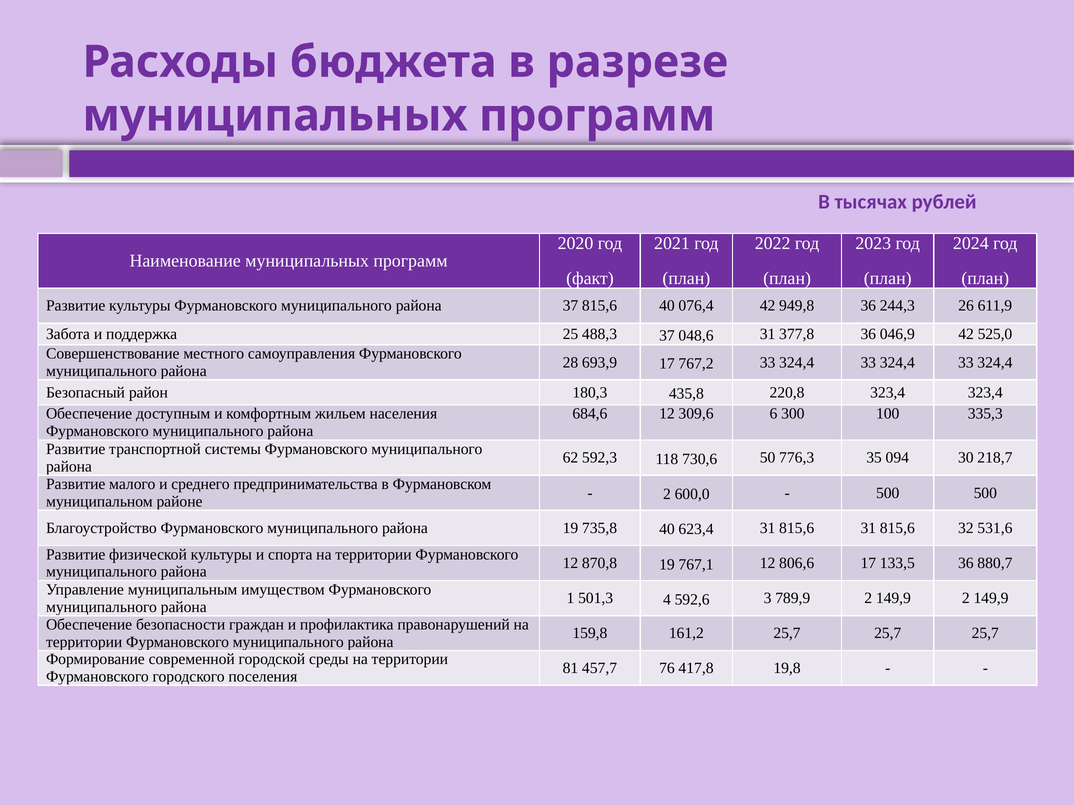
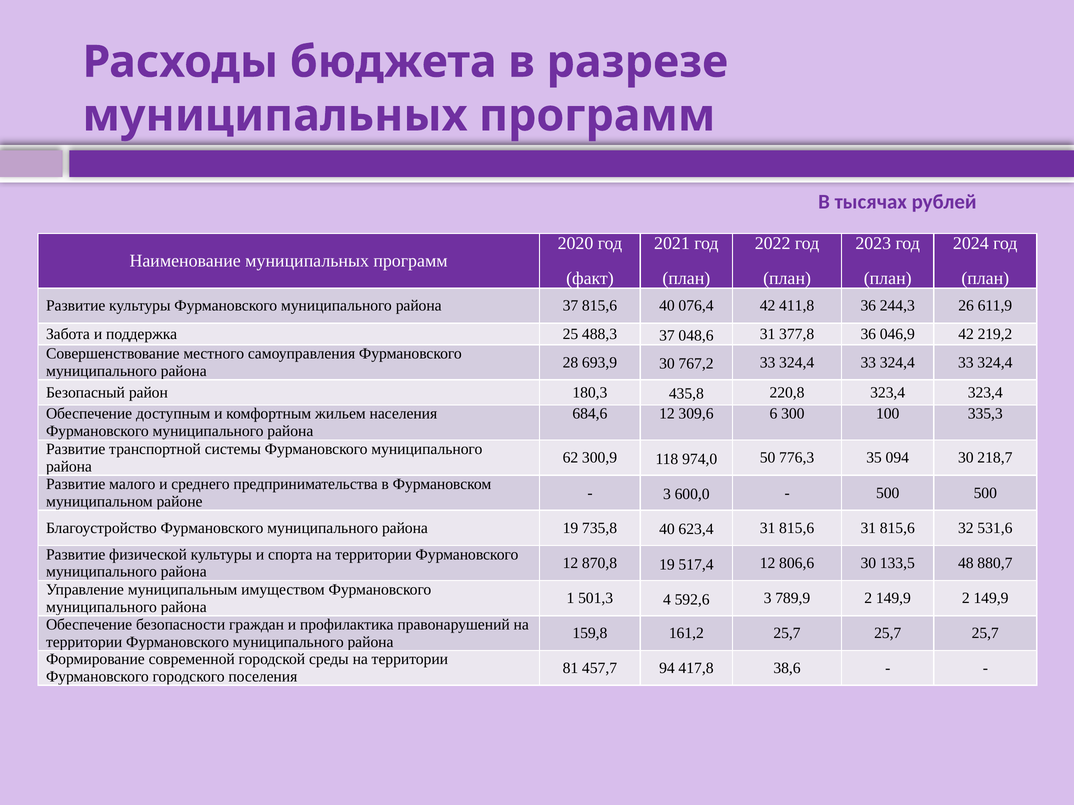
949,8: 949,8 -> 411,8
525,0: 525,0 -> 219,2
693,9 17: 17 -> 30
592,3: 592,3 -> 300,9
730,6: 730,6 -> 974,0
2 at (667, 494): 2 -> 3
767,1: 767,1 -> 517,4
806,6 17: 17 -> 30
133,5 36: 36 -> 48
76: 76 -> 94
19,8: 19,8 -> 38,6
